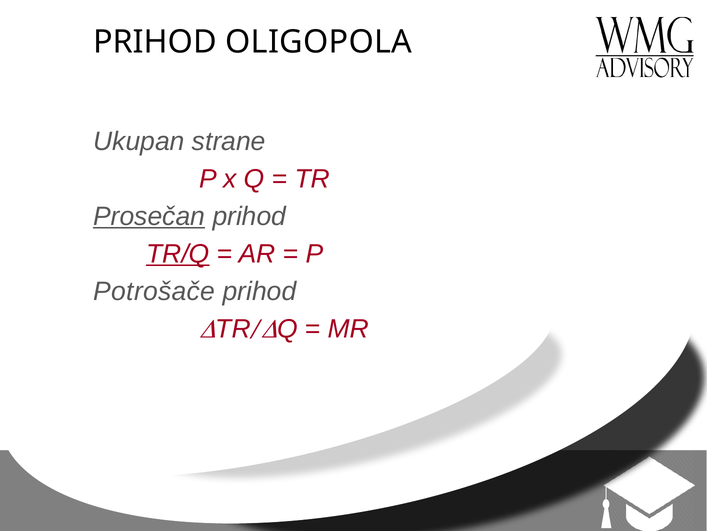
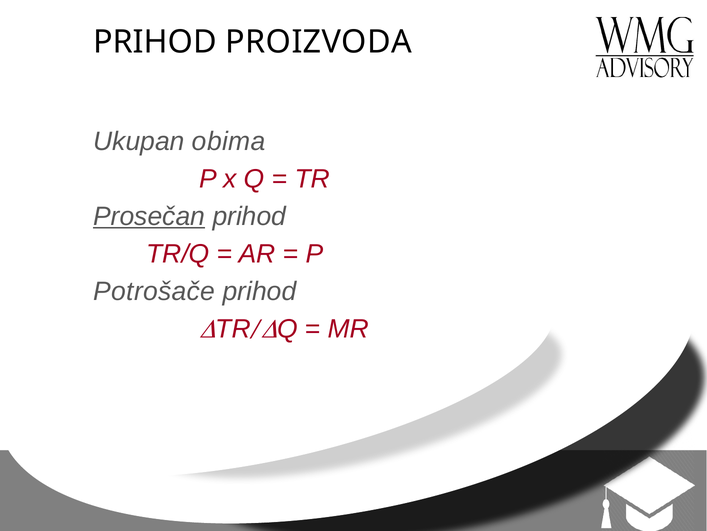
OLIGOPOLA: OLIGOPOLA -> PROIZVODA
strane: strane -> obima
TR/Q underline: present -> none
